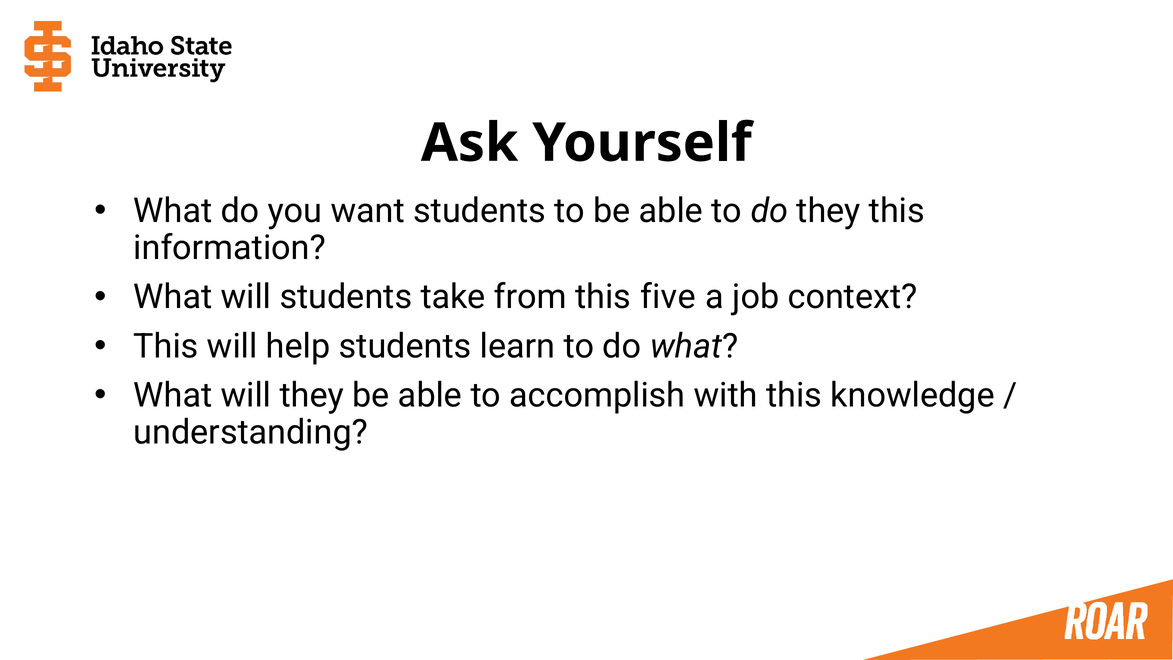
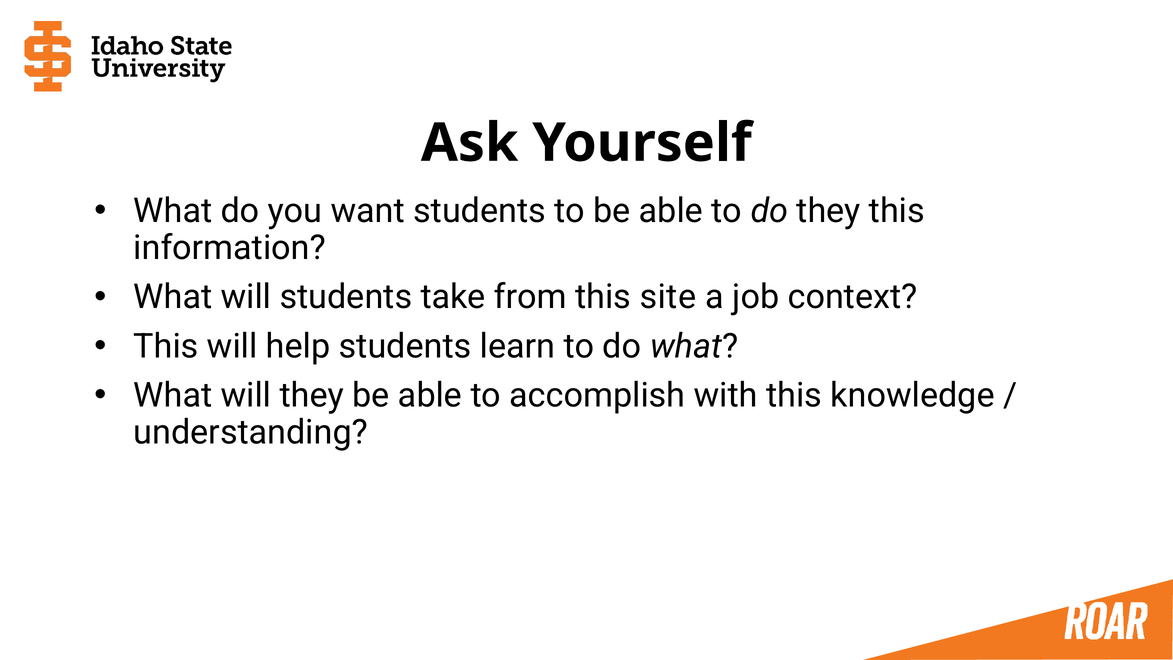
five: five -> site
